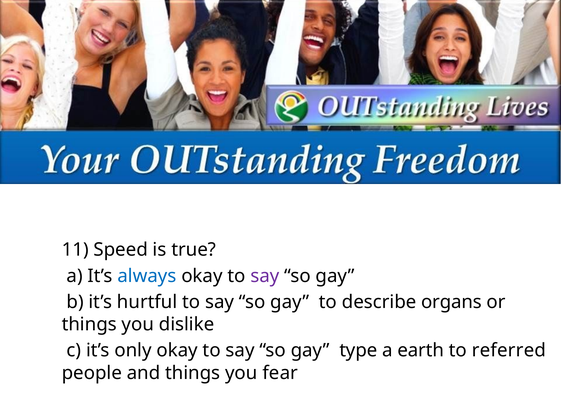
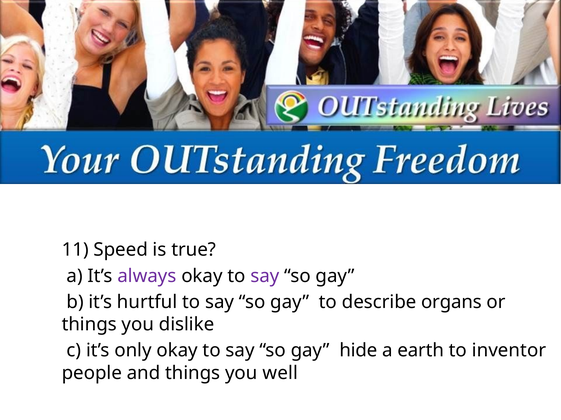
always colour: blue -> purple
type: type -> hide
referred: referred -> inventor
fear: fear -> well
